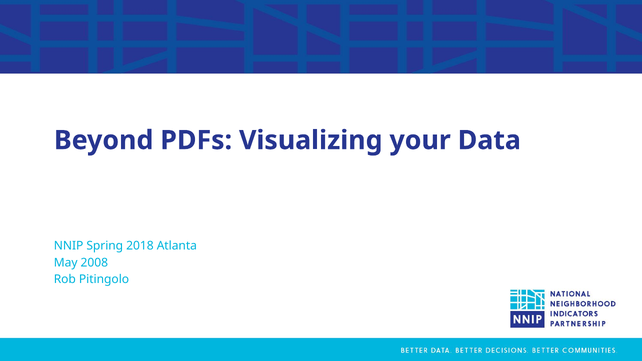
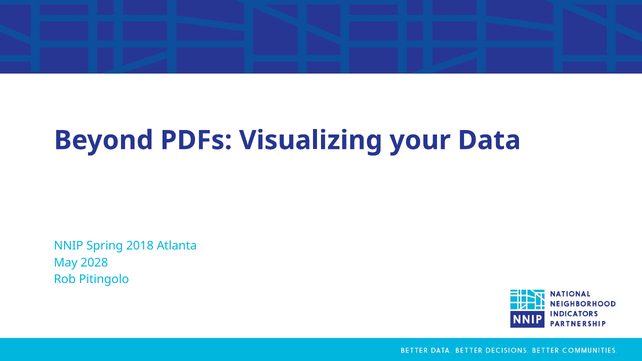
2008: 2008 -> 2028
